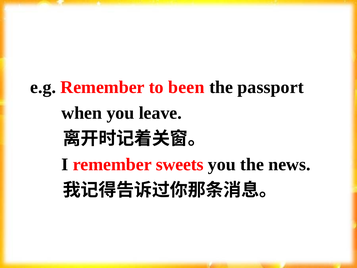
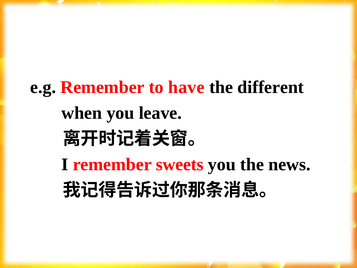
been: been -> have
passport: passport -> different
